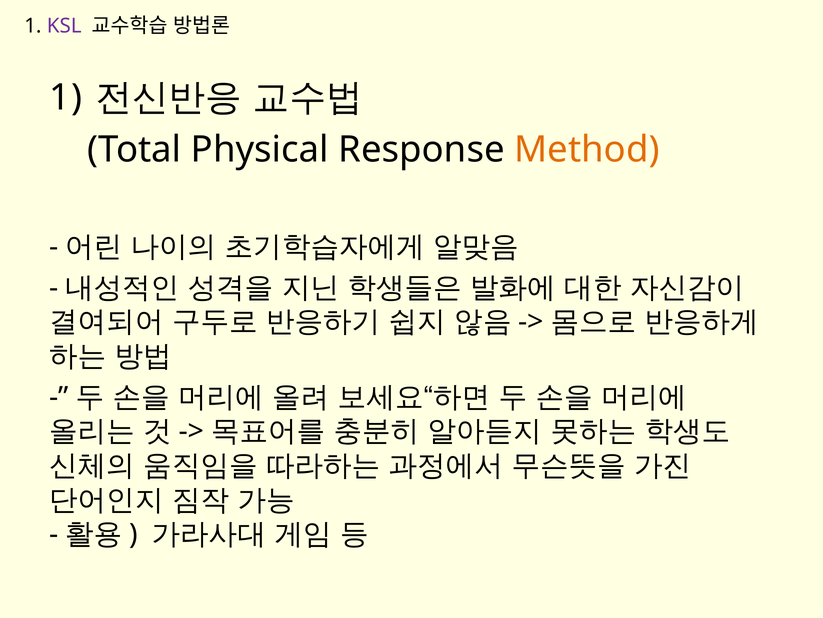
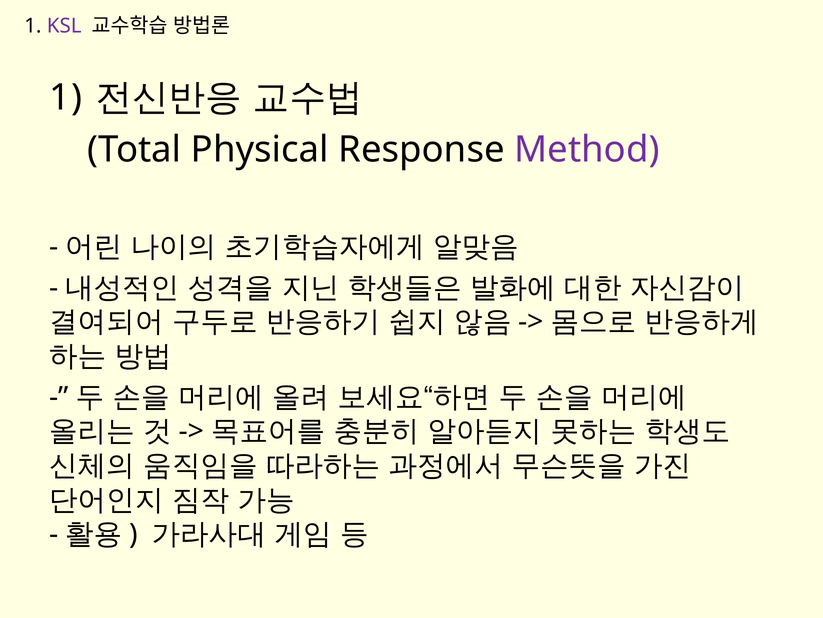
Method colour: orange -> purple
